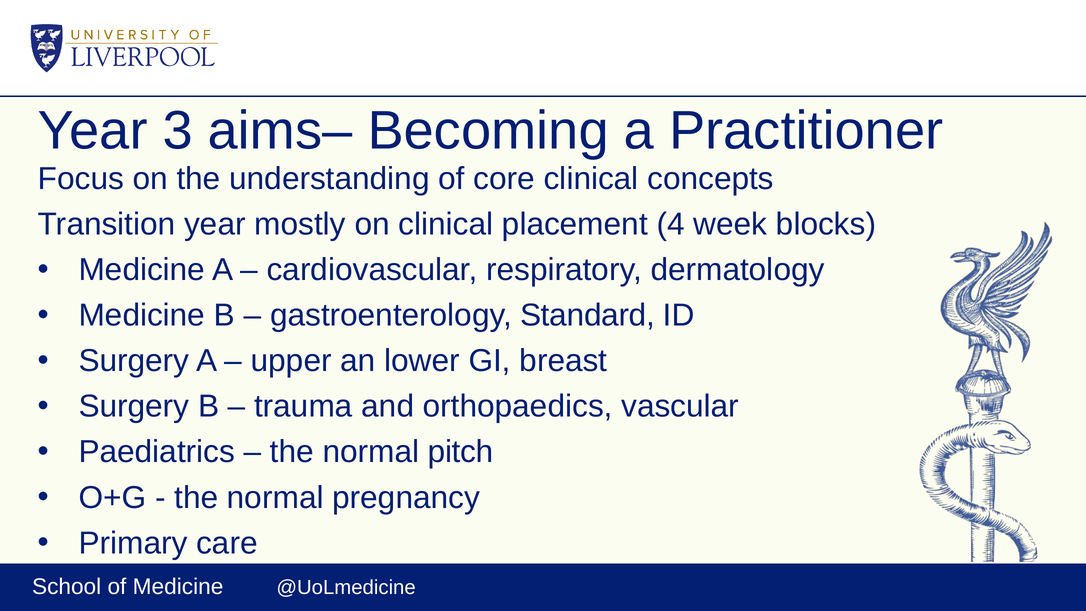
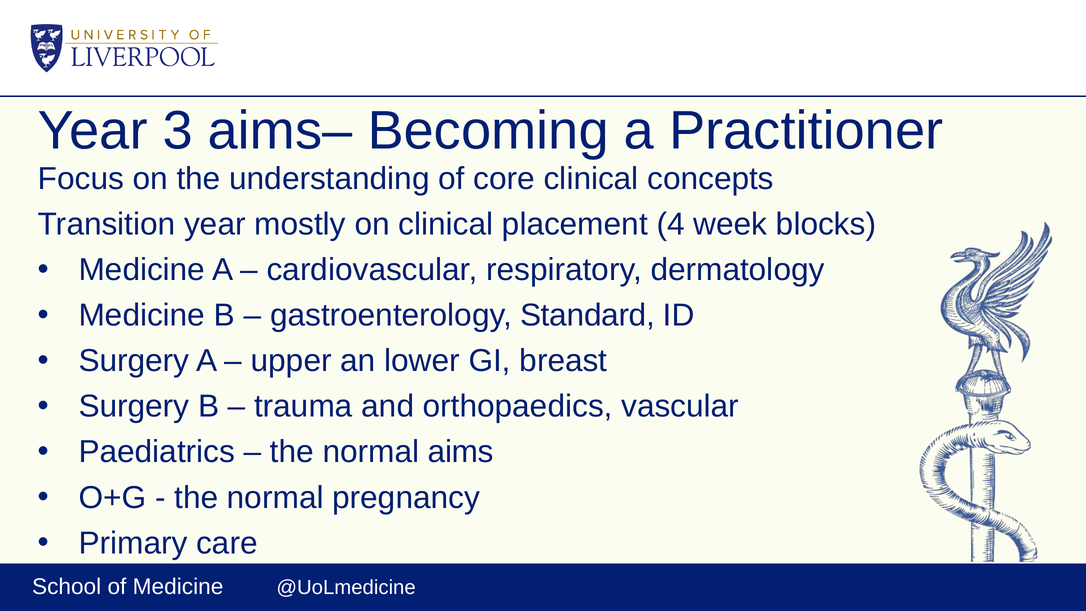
pitch: pitch -> aims
